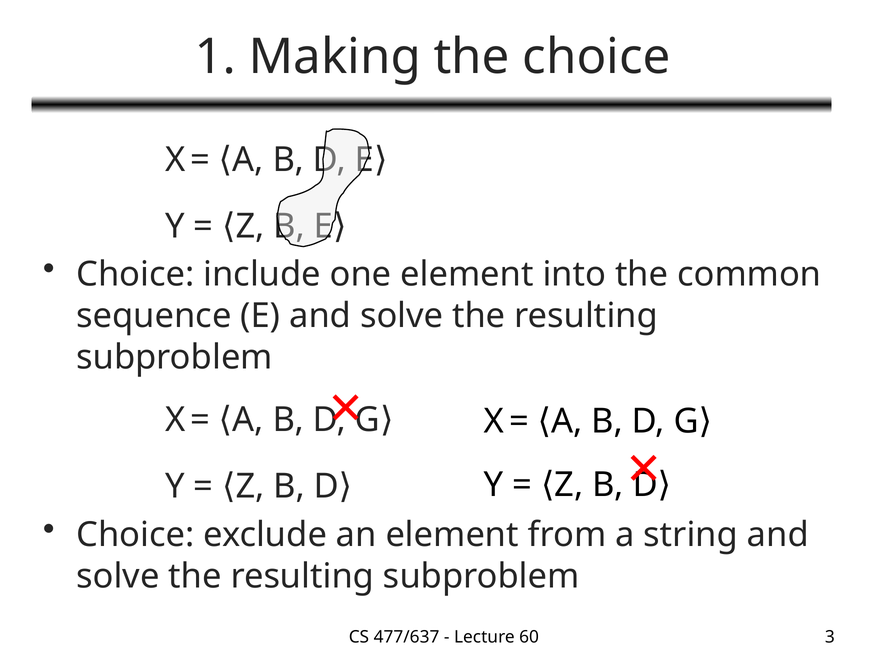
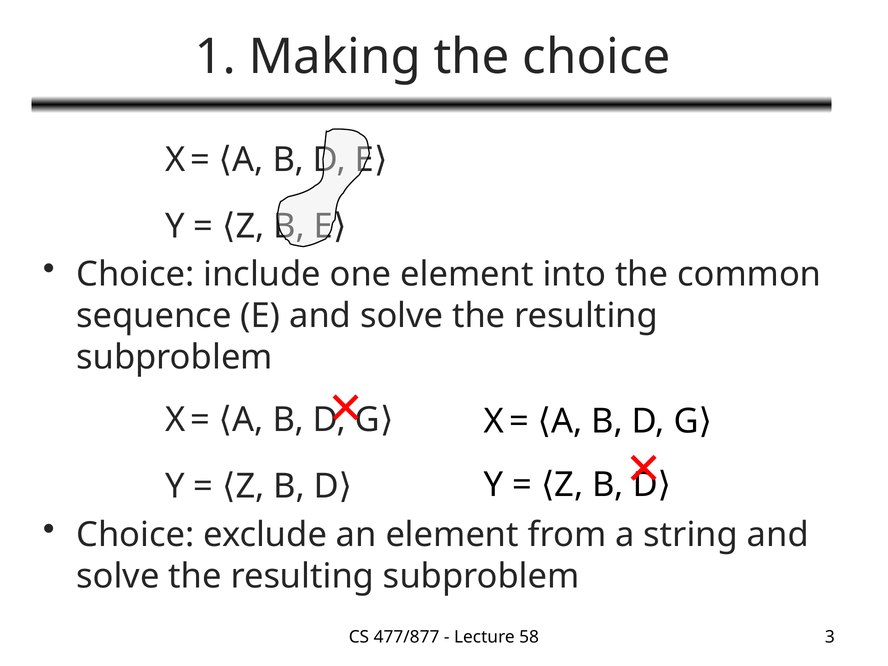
477/637: 477/637 -> 477/877
60: 60 -> 58
